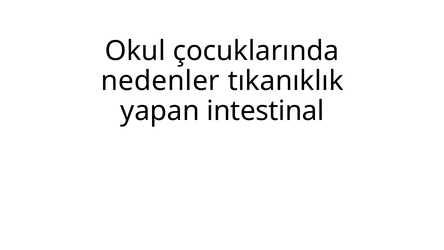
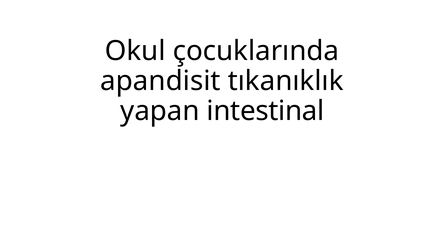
nedenler: nedenler -> apandisit
